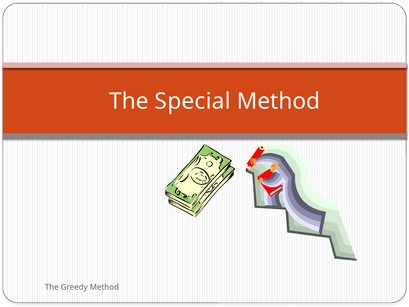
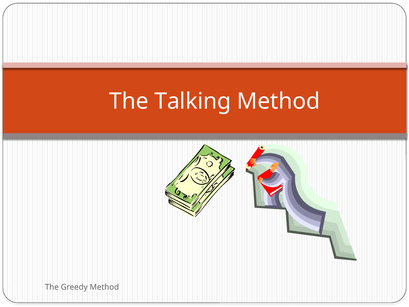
Special: Special -> Talking
